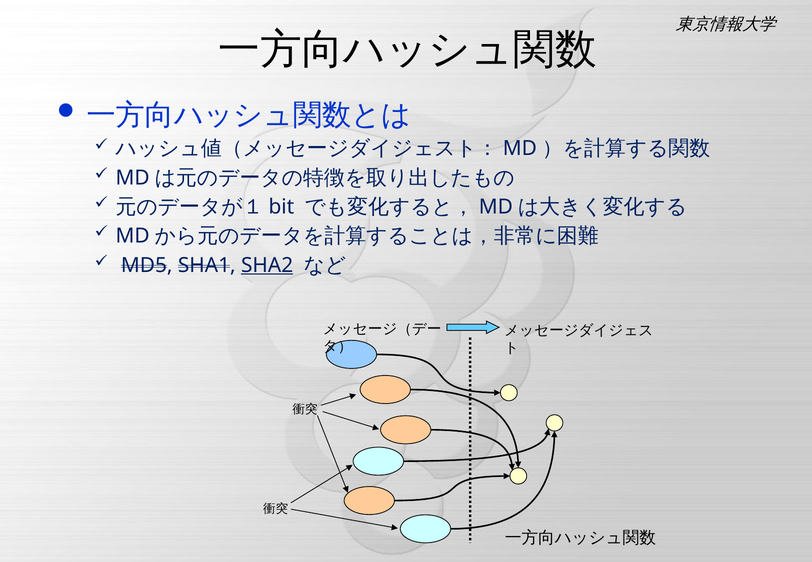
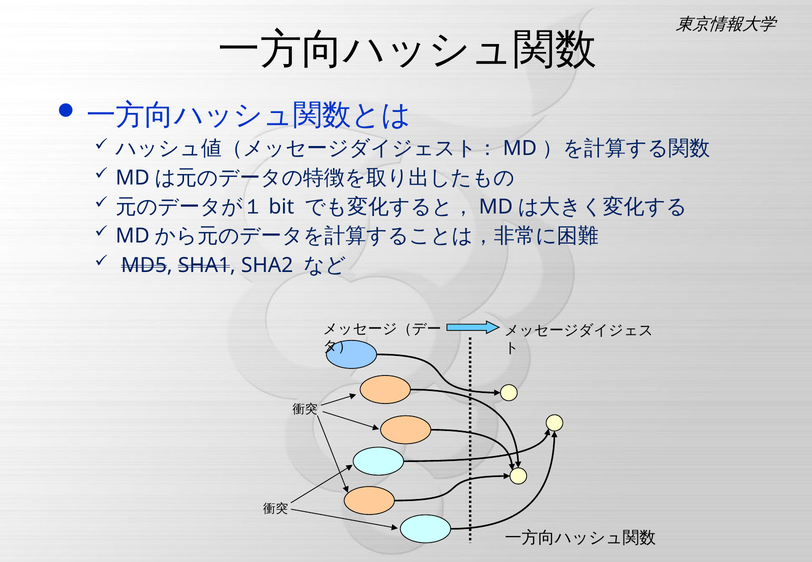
SHA2 underline: present -> none
